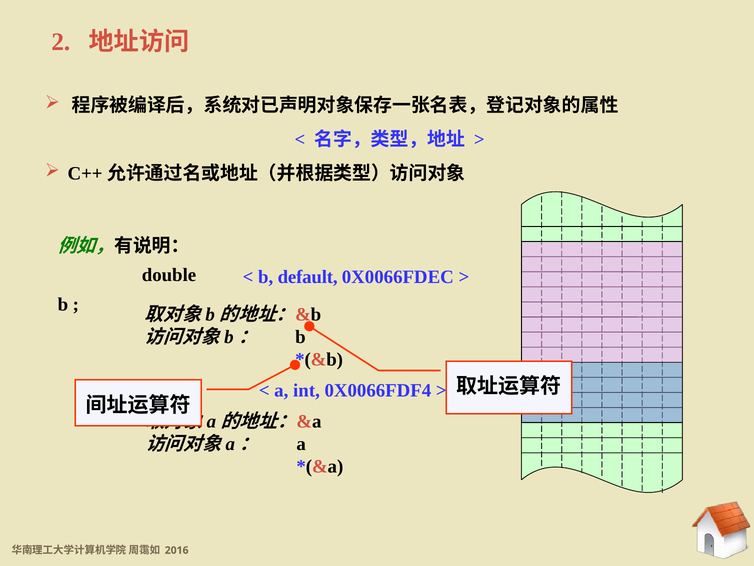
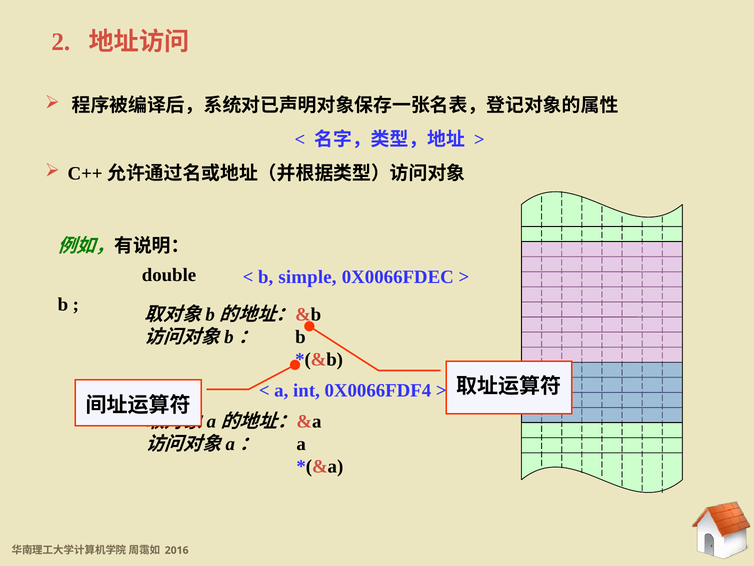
default: default -> simple
